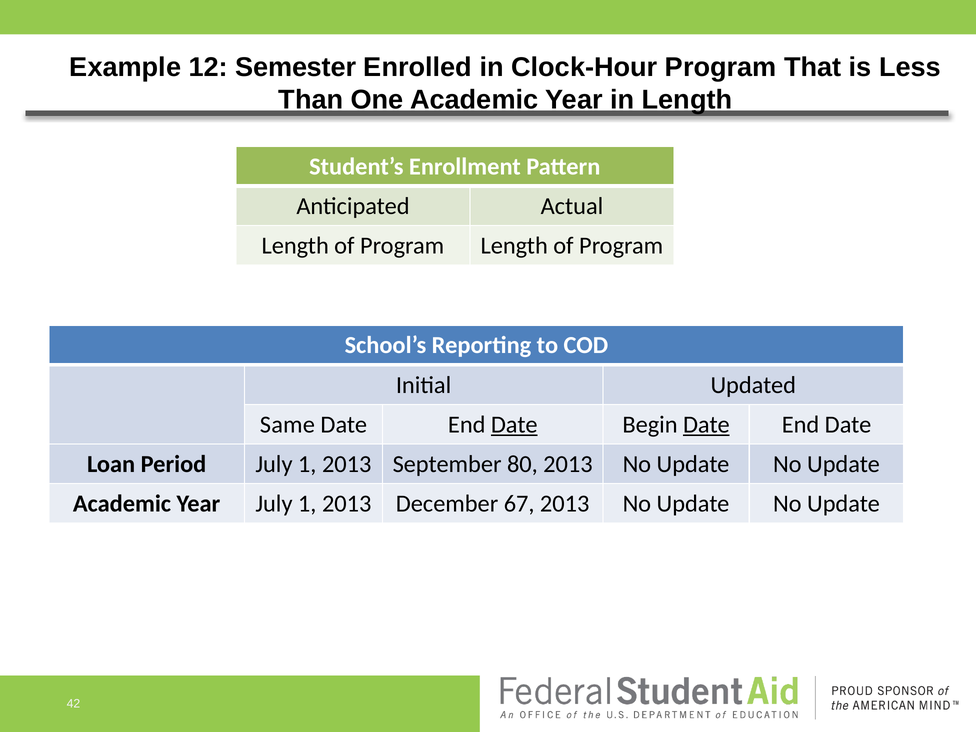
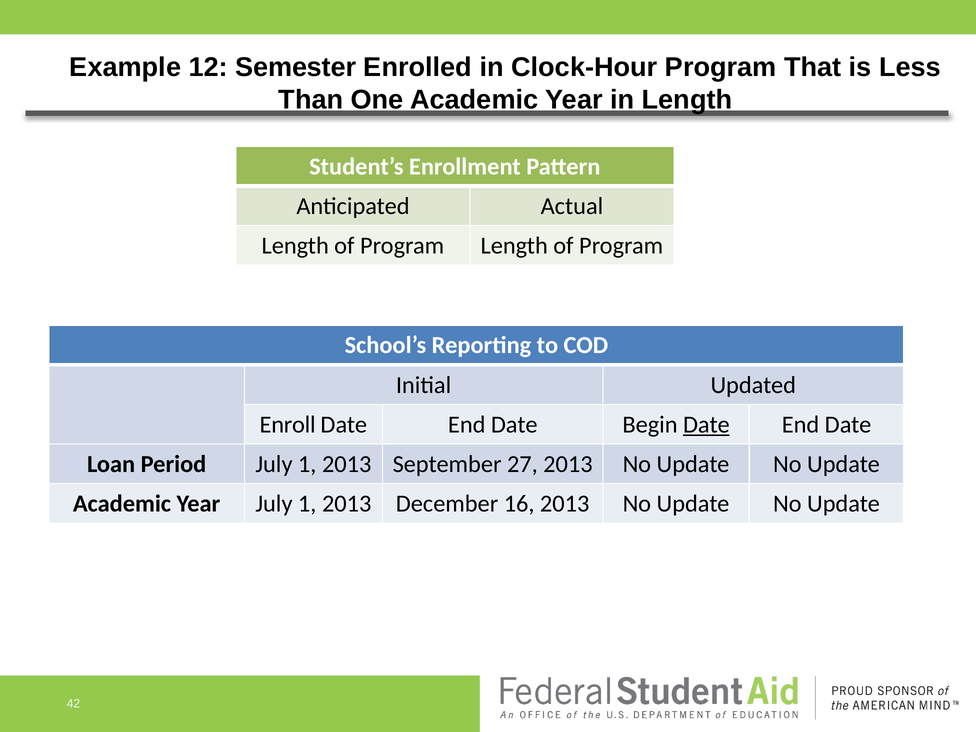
Same: Same -> Enroll
Date at (514, 425) underline: present -> none
80: 80 -> 27
67: 67 -> 16
